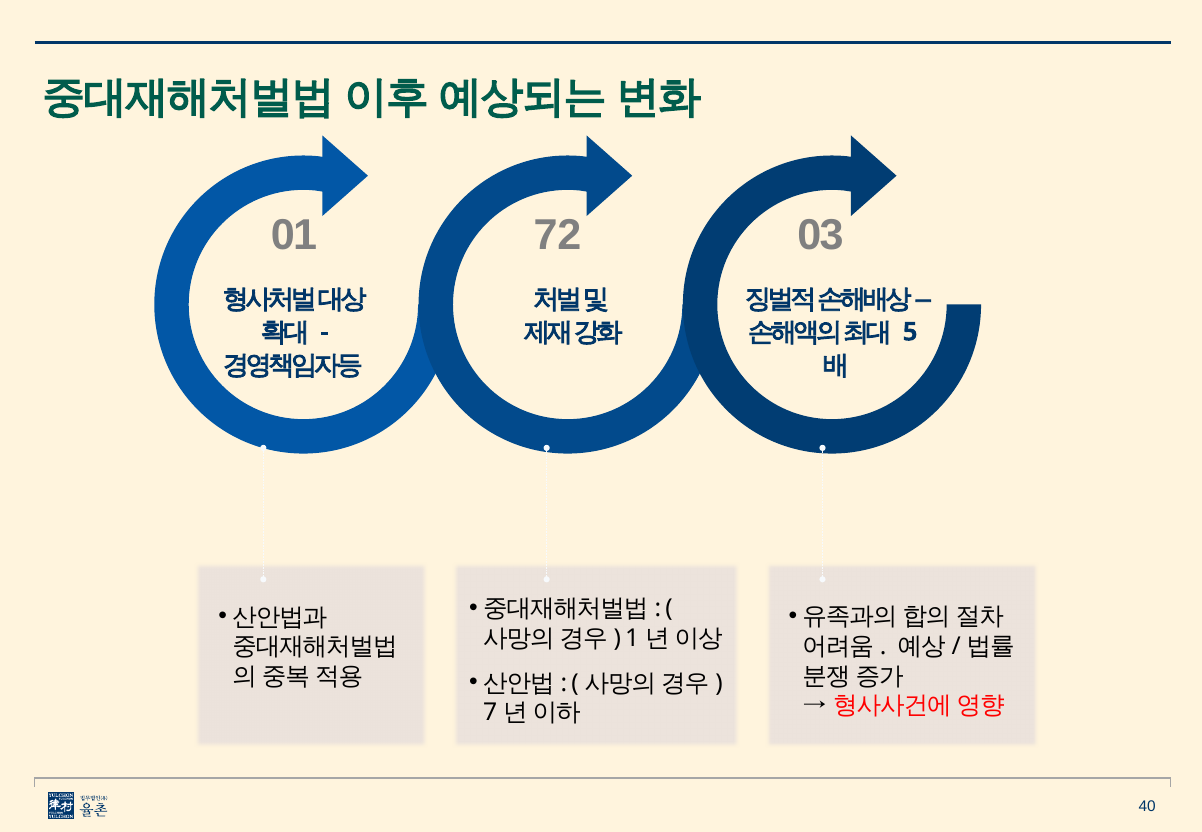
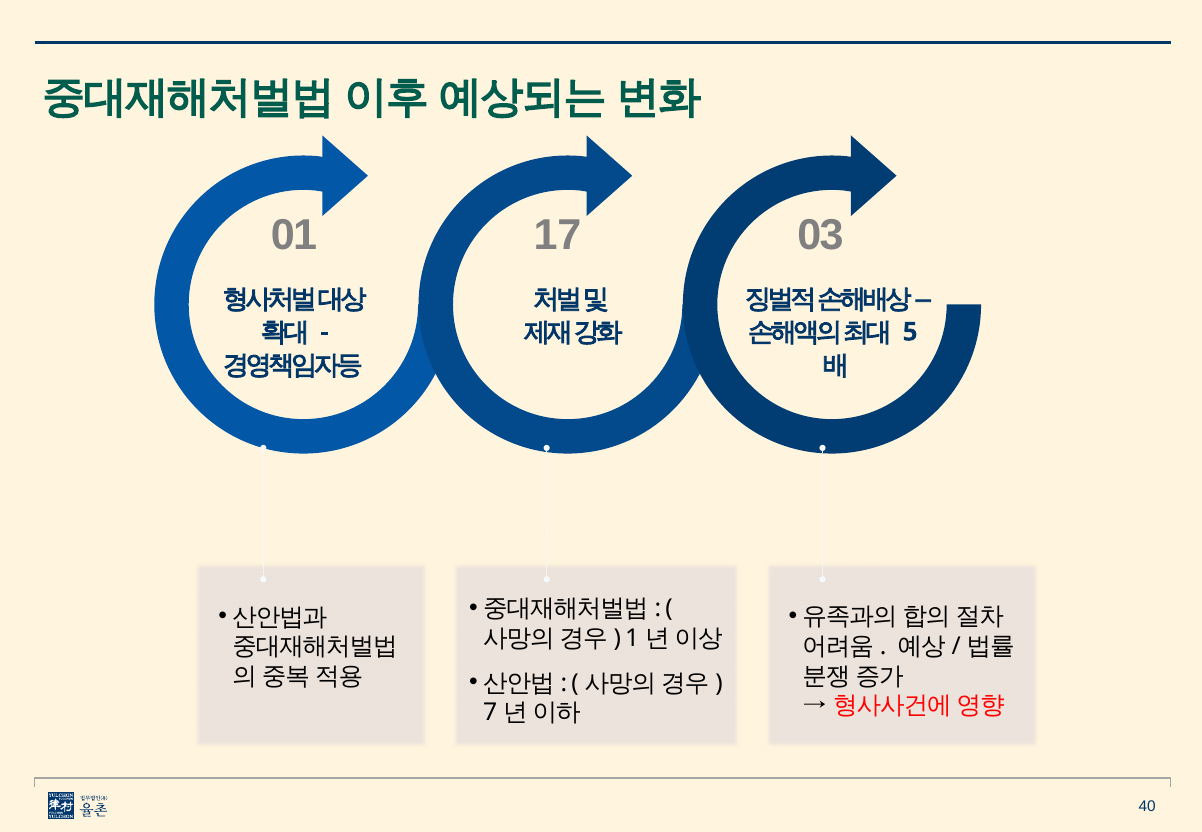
72: 72 -> 17
